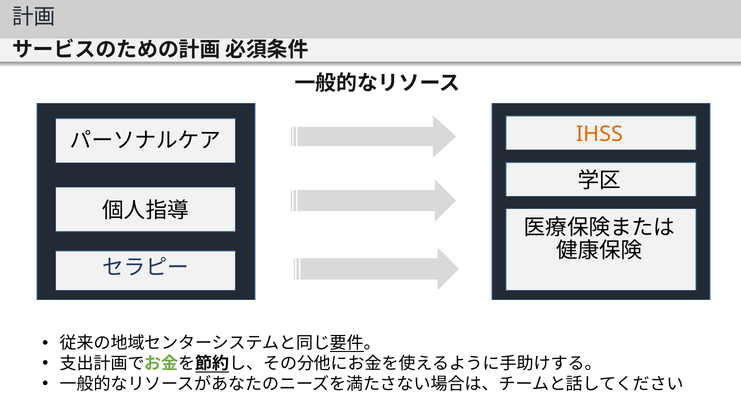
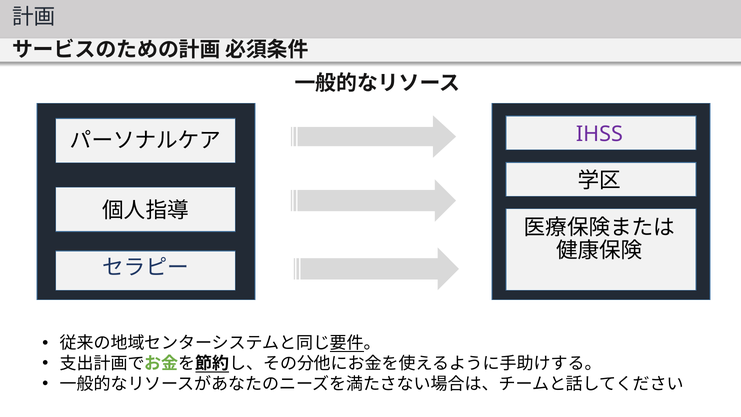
IHSS colour: orange -> purple
